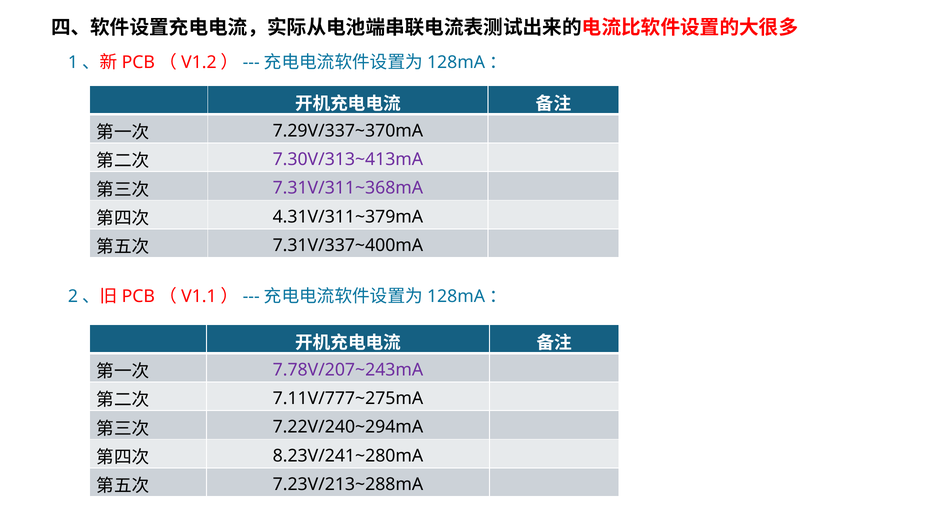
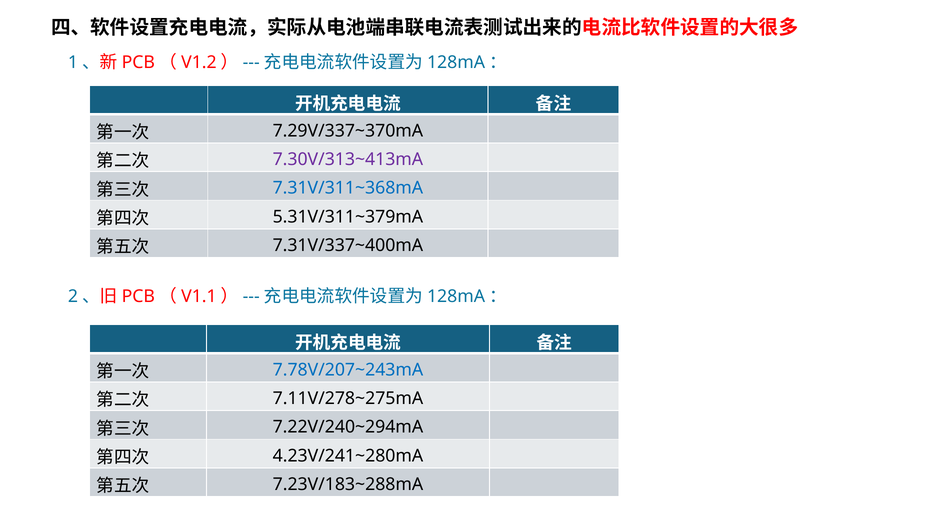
7.31V/311~368mA colour: purple -> blue
4.31V/311~379mA: 4.31V/311~379mA -> 5.31V/311~379mA
7.78V/207~243mA colour: purple -> blue
7.11V/777~275mA: 7.11V/777~275mA -> 7.11V/278~275mA
8.23V/241~280mA: 8.23V/241~280mA -> 4.23V/241~280mA
7.23V/213~288mA: 7.23V/213~288mA -> 7.23V/183~288mA
